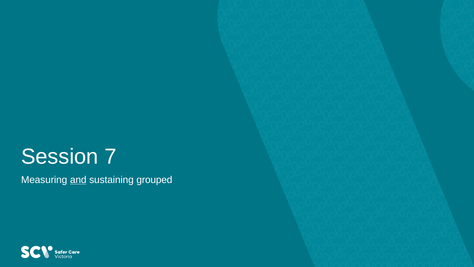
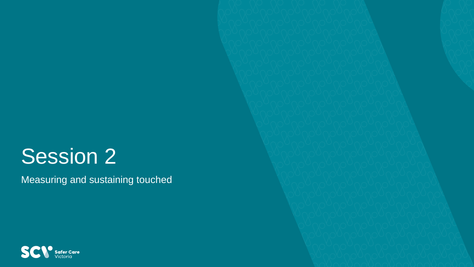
7: 7 -> 2
and underline: present -> none
grouped: grouped -> touched
